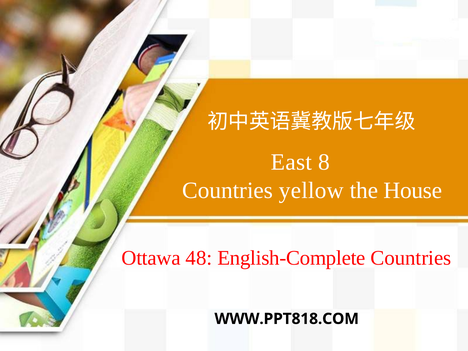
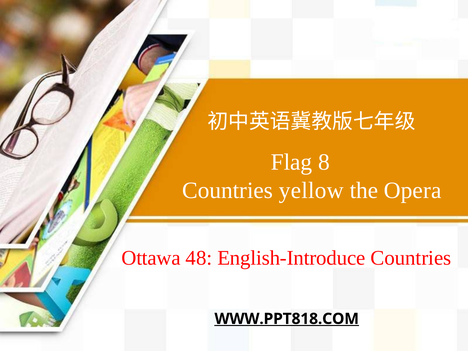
East: East -> Flag
House: House -> Opera
English-Complete: English-Complete -> English-Introduce
WWW.PPT818.COM underline: none -> present
